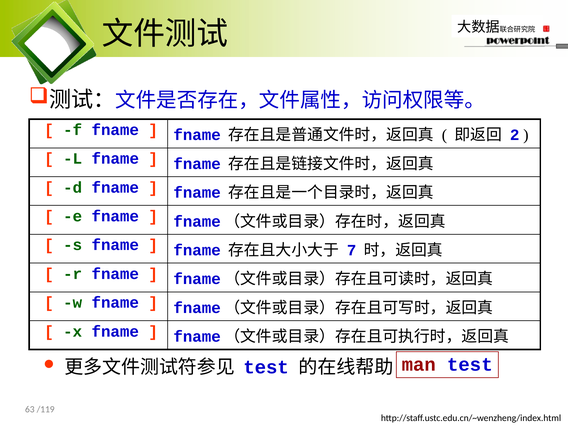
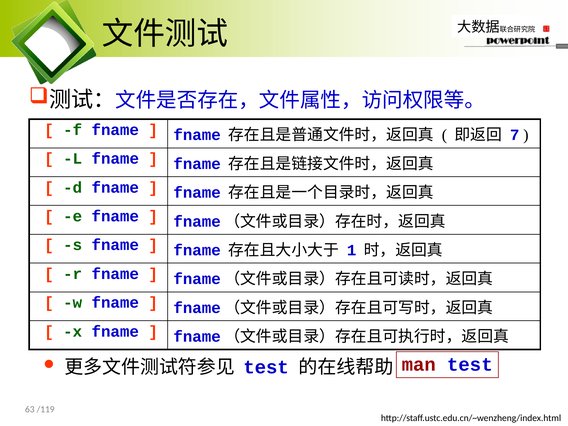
2: 2 -> 7
7: 7 -> 1
